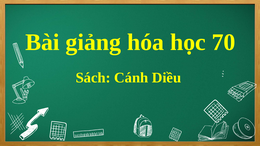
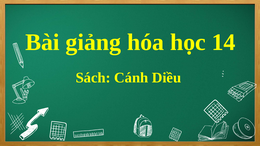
70: 70 -> 14
